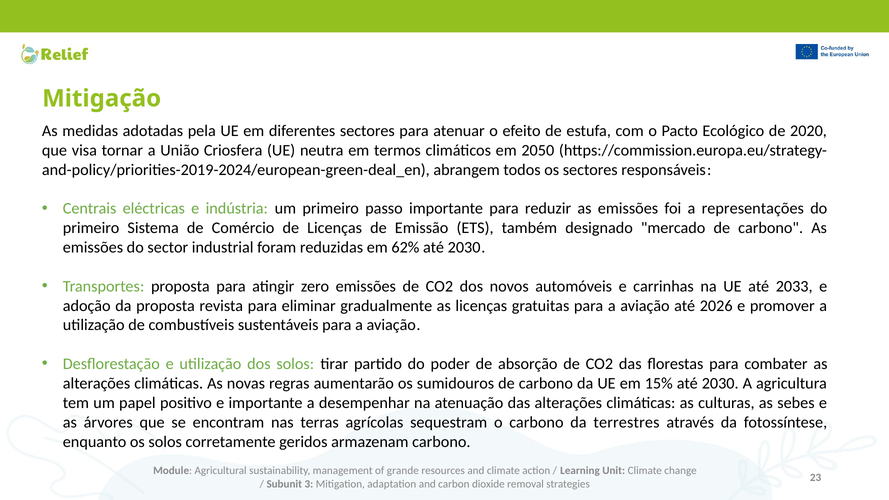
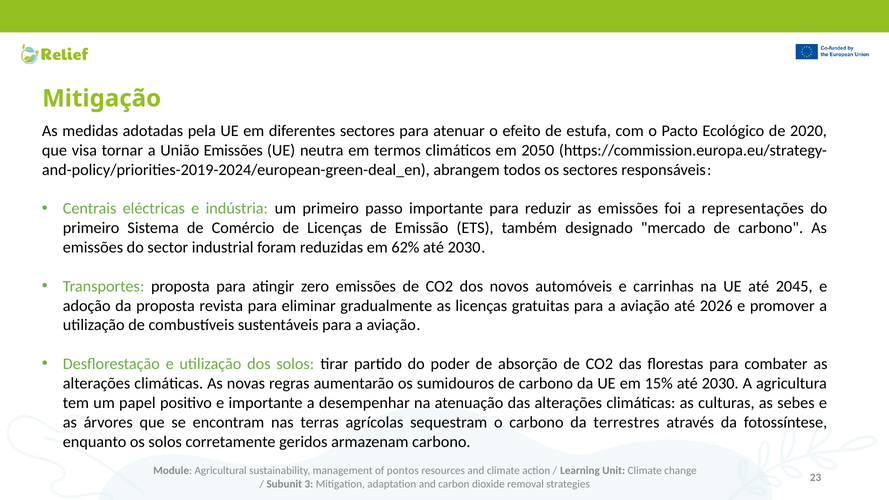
União Criosfera: Criosfera -> Emissões
2033: 2033 -> 2045
grande: grande -> pontos
